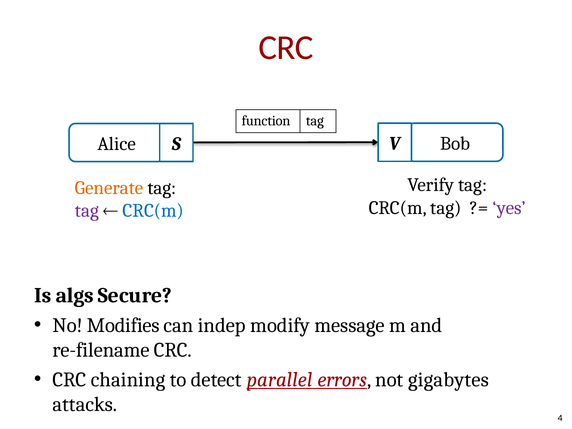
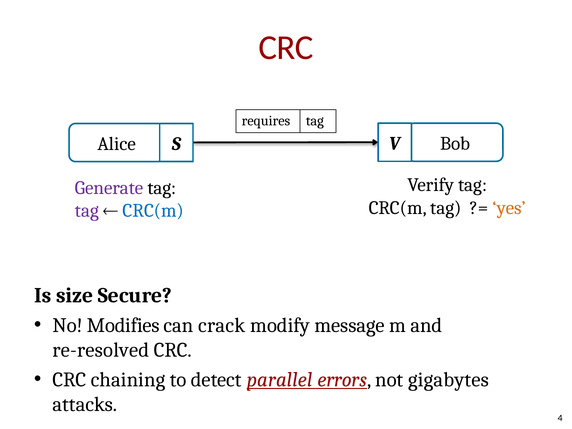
function: function -> requires
Generate colour: orange -> purple
yes colour: purple -> orange
algs: algs -> size
indep: indep -> crack
re-filename: re-filename -> re-resolved
